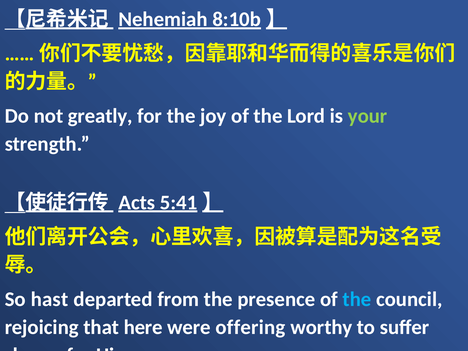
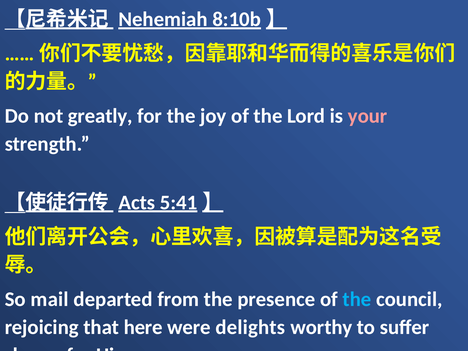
your colour: light green -> pink
hast: hast -> mail
offering: offering -> delights
